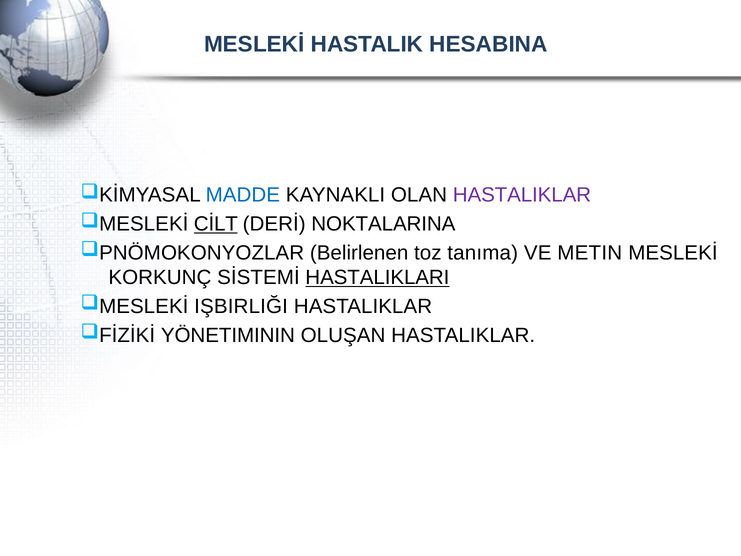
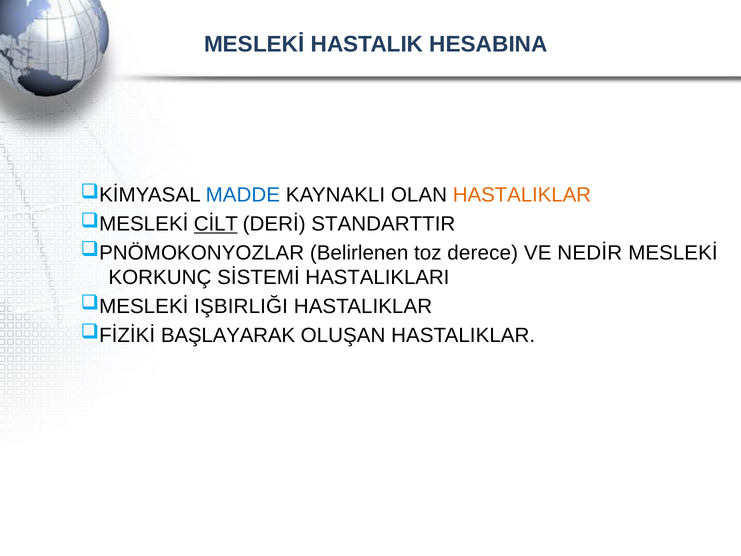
HASTALIKLAR at (522, 195) colour: purple -> orange
NOKTALARINA: NOKTALARINA -> STANDARTTIR
tanıma: tanıma -> derece
METIN: METIN -> NEDİR
HASTALIKLARI underline: present -> none
YÖNETIMININ: YÖNETIMININ -> BAŞLAYARAK
